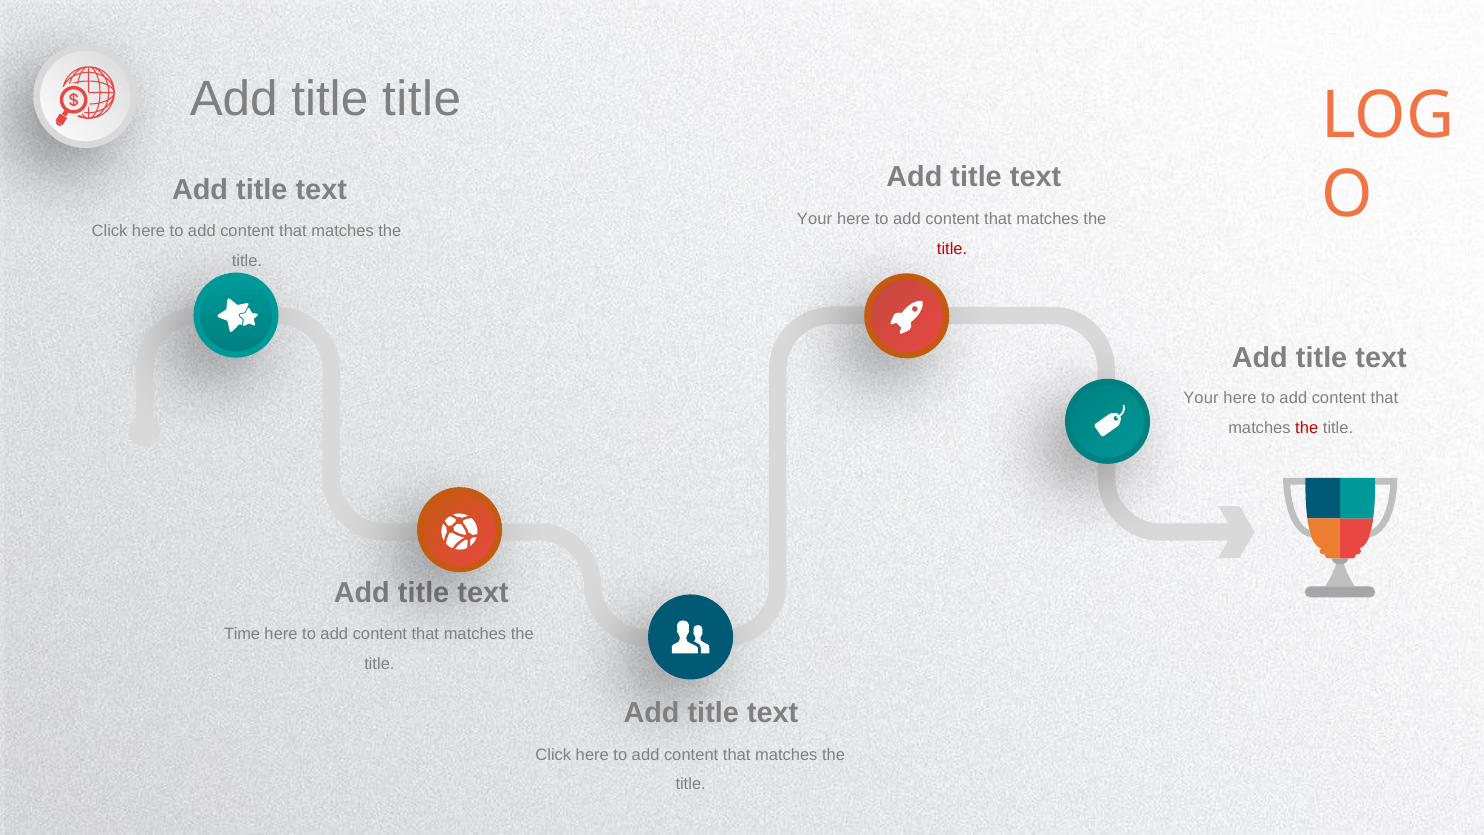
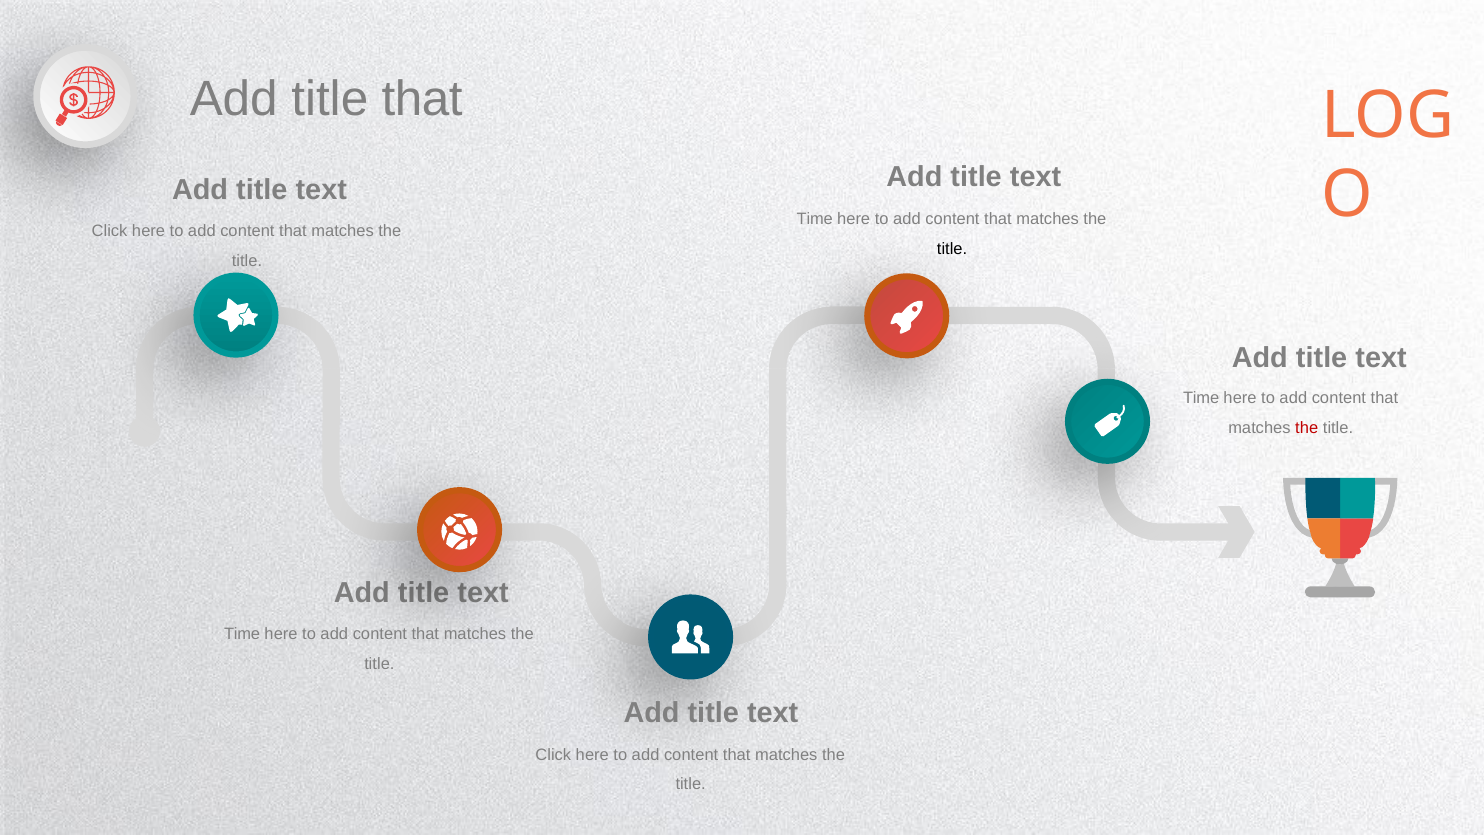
title title: title -> that
Your at (815, 219): Your -> Time
title at (952, 249) colour: red -> black
Your at (1201, 398): Your -> Time
